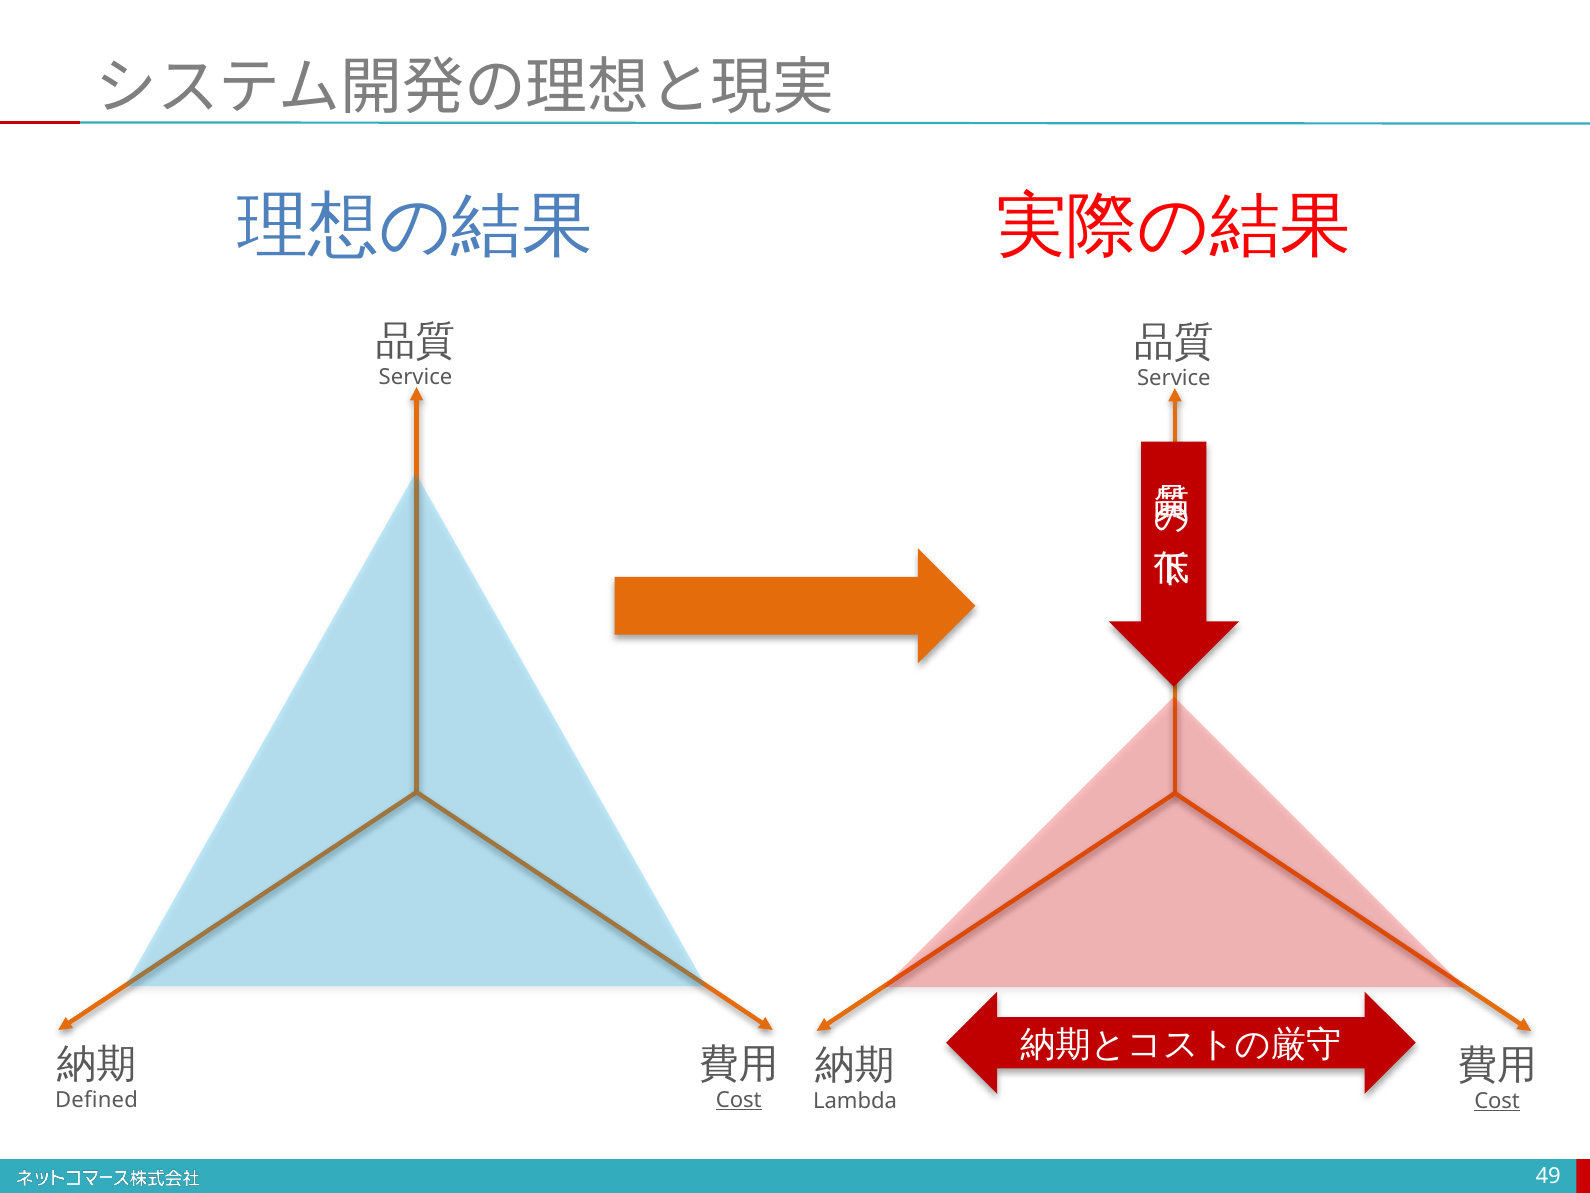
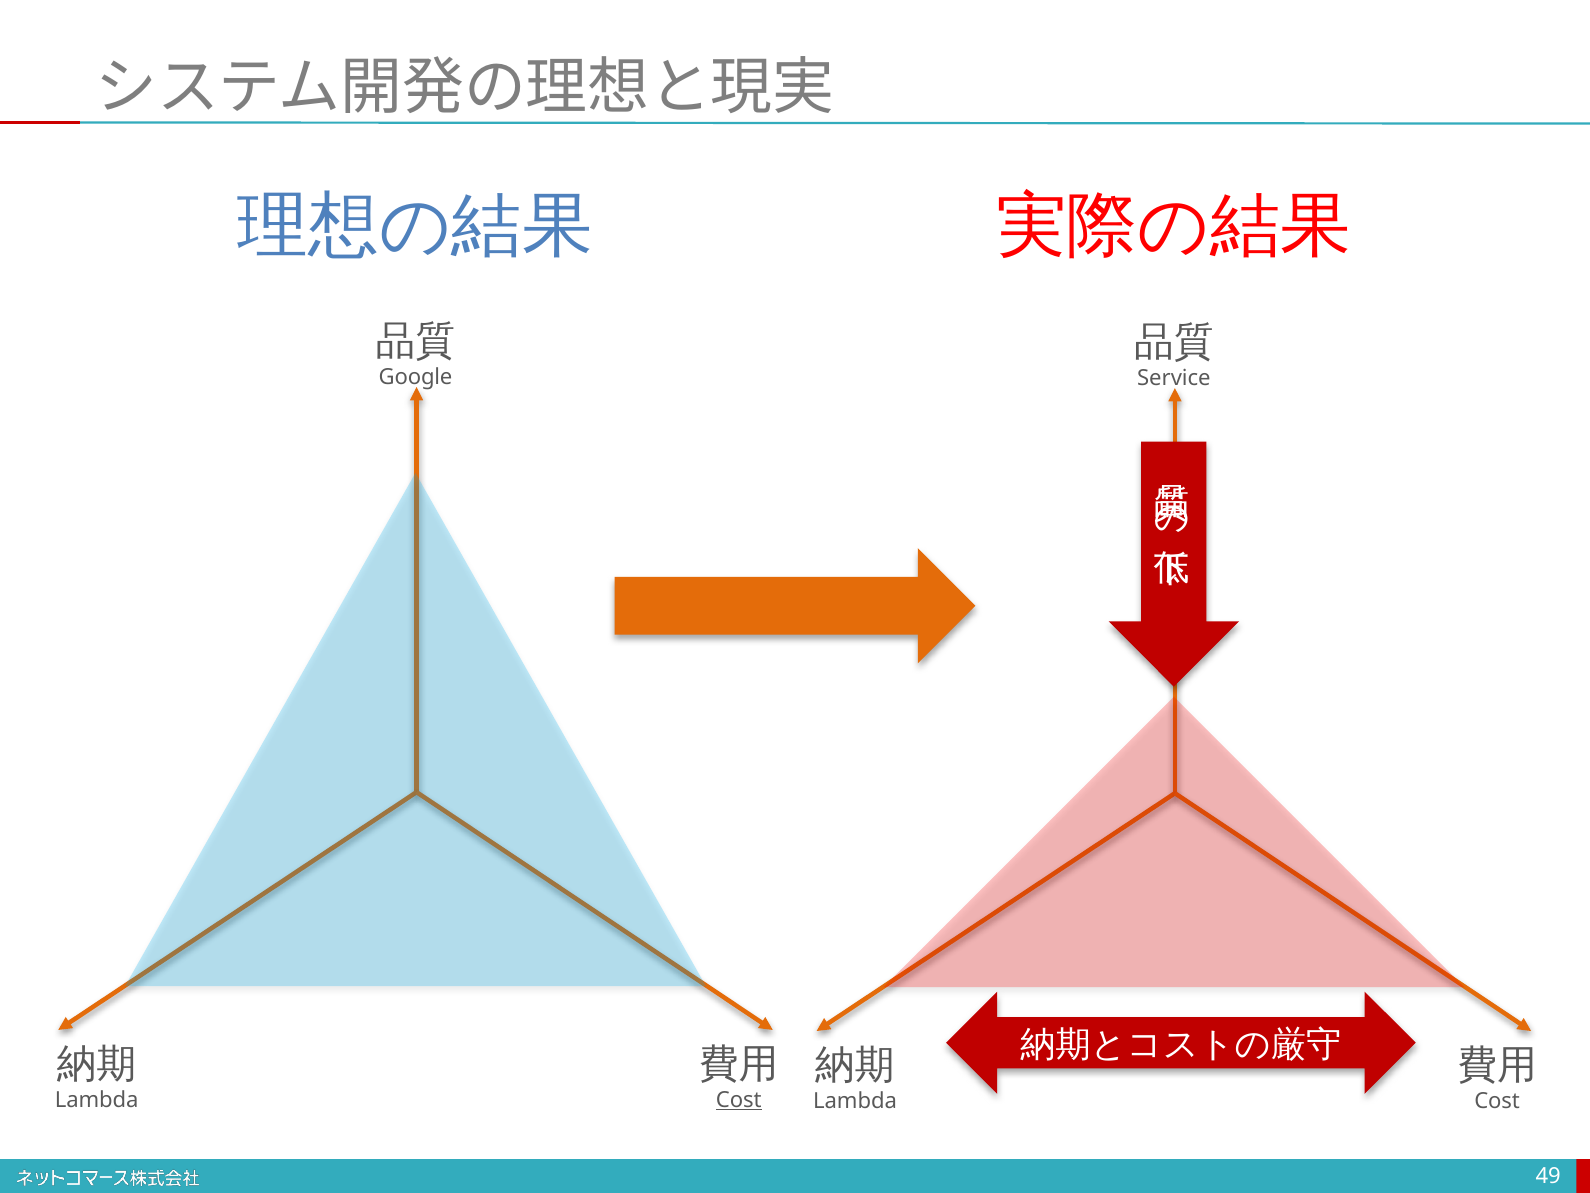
Service at (416, 377): Service -> Google
Defined at (96, 1100): Defined -> Lambda
Cost at (1497, 1101) underline: present -> none
